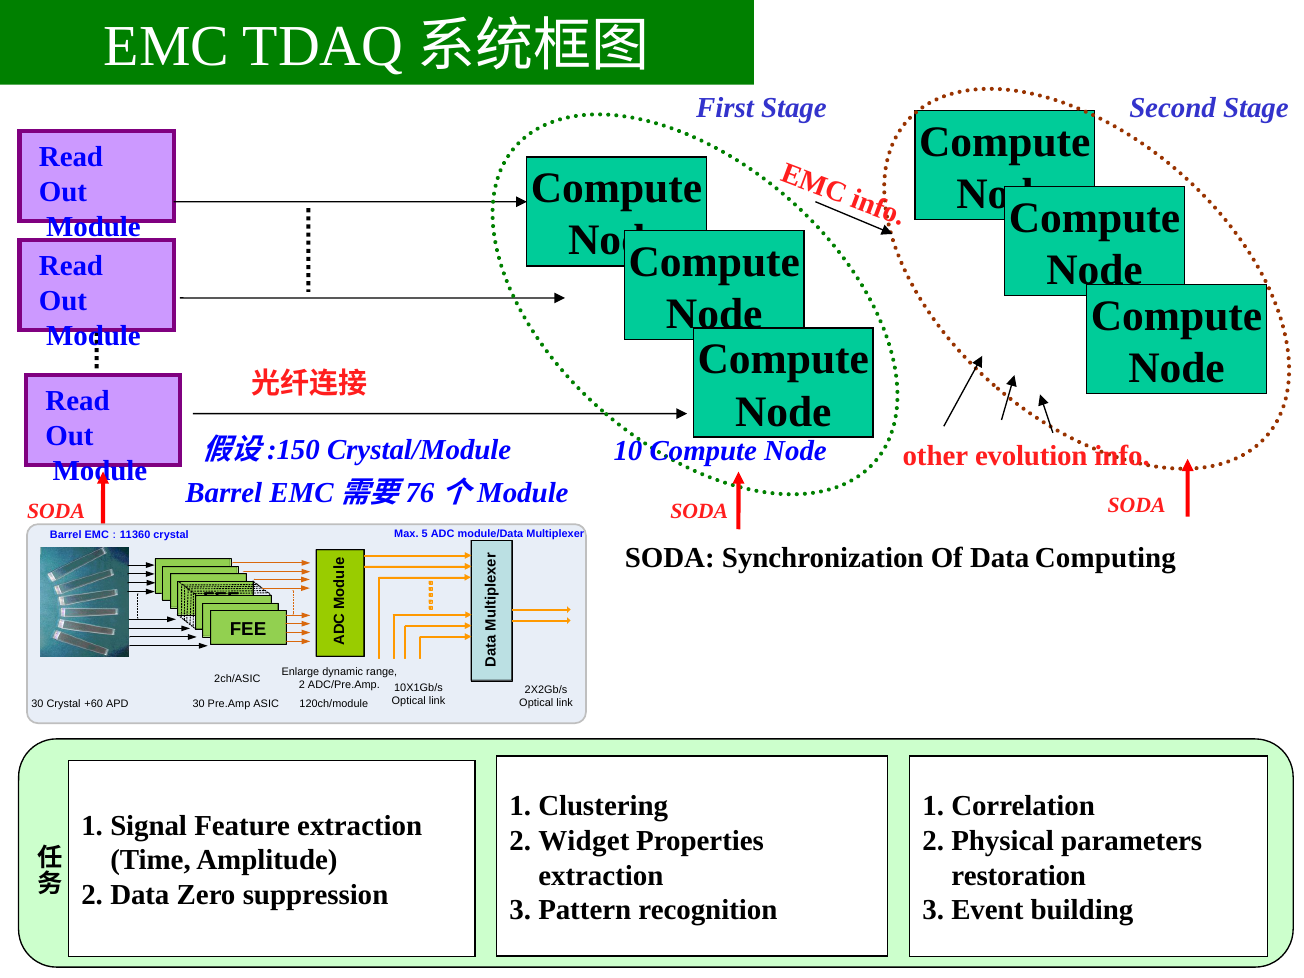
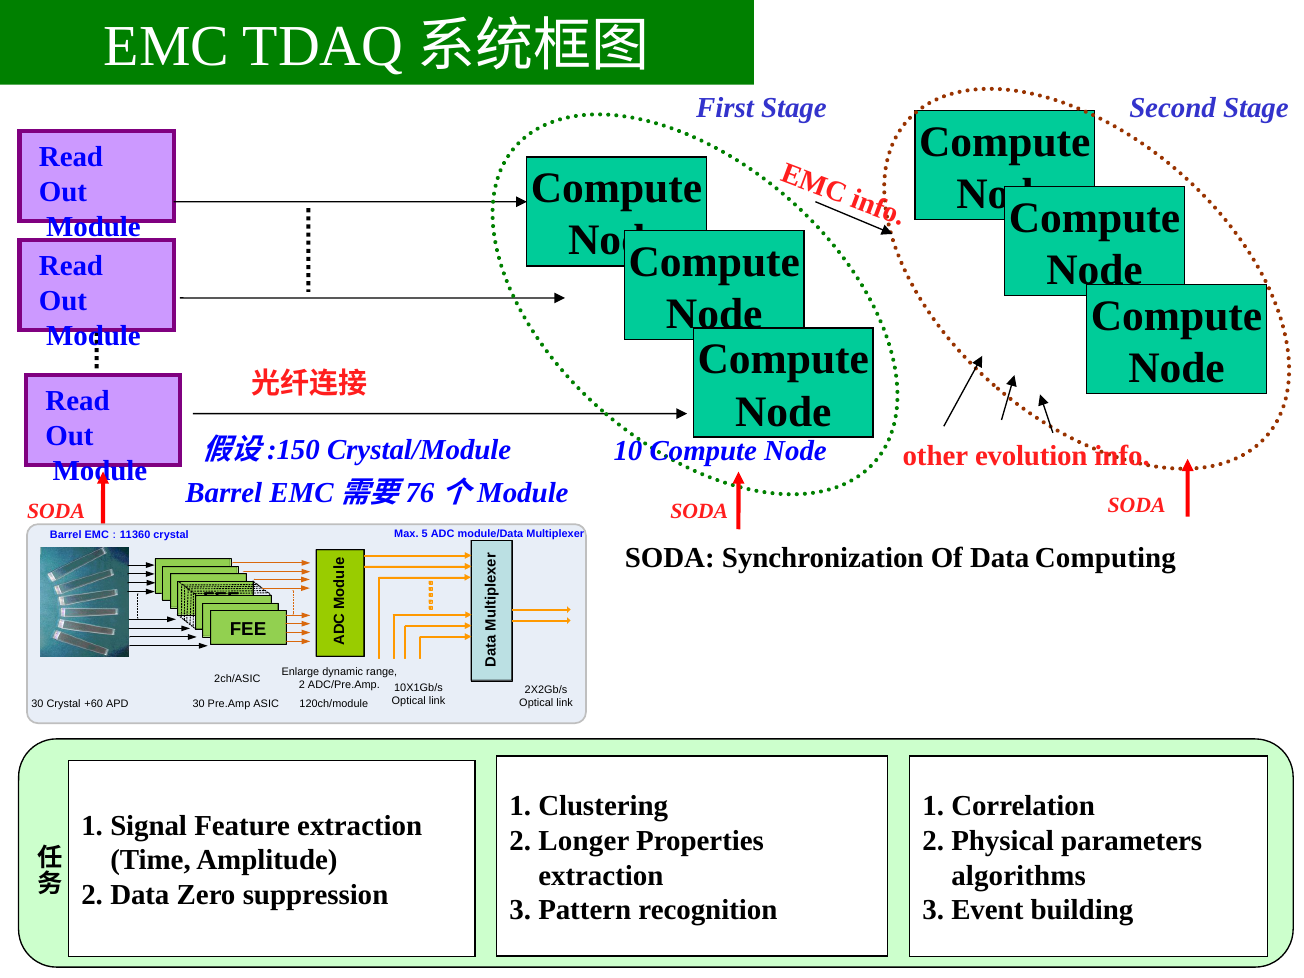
Widget: Widget -> Longer
restoration: restoration -> algorithms
